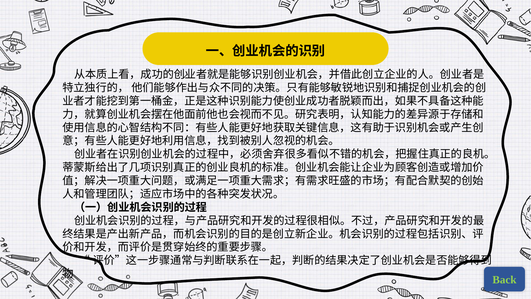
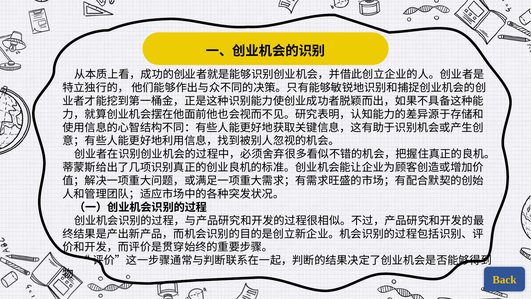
Back colour: light green -> yellow
